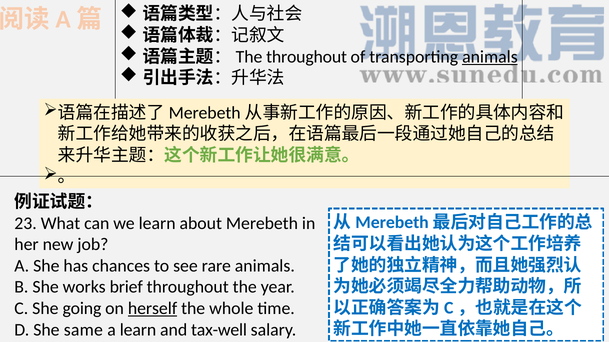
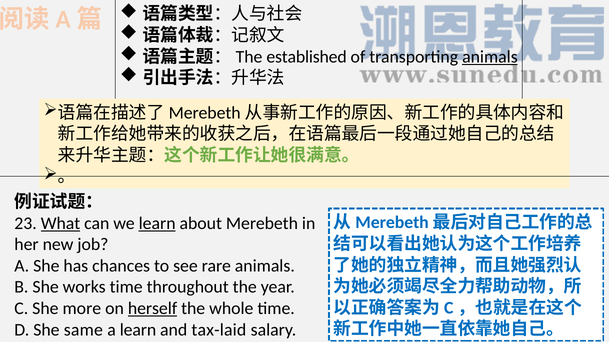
throughout at (307, 57): throughout -> established
What underline: none -> present
learn at (157, 224) underline: none -> present
works brief: brief -> time
going: going -> more
tax-well: tax-well -> tax-laid
